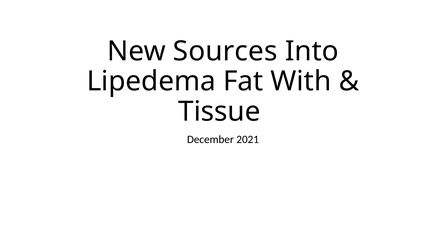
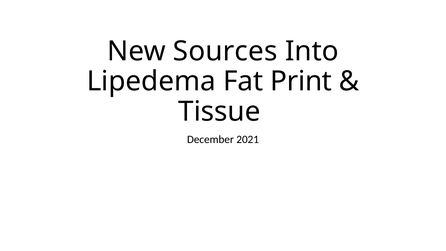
With: With -> Print
